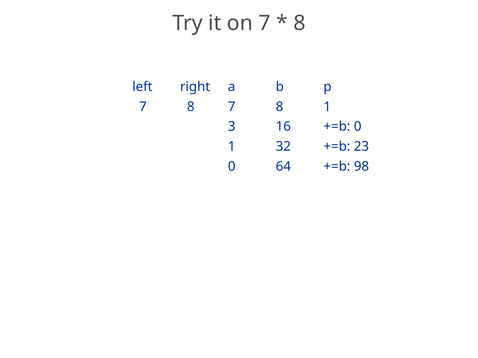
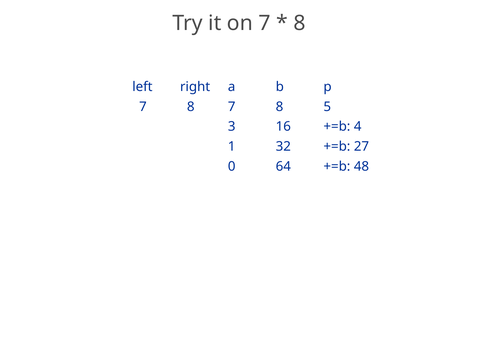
8 1: 1 -> 5
+=b 0: 0 -> 4
23: 23 -> 27
98: 98 -> 48
